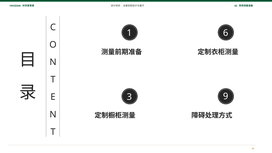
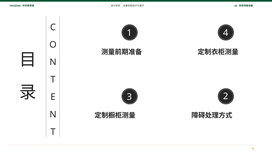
6: 6 -> 4
9: 9 -> 2
